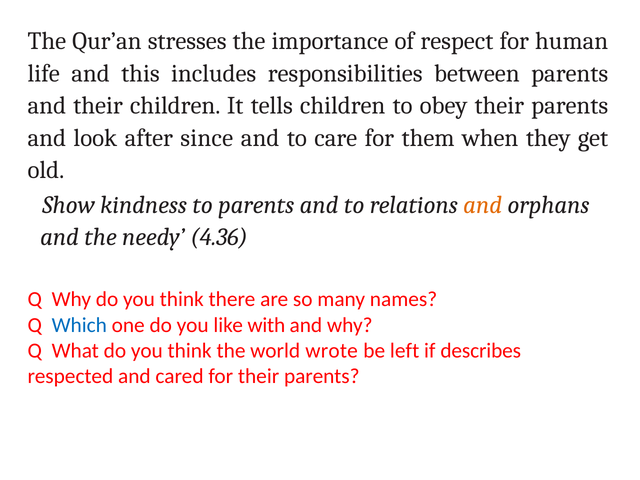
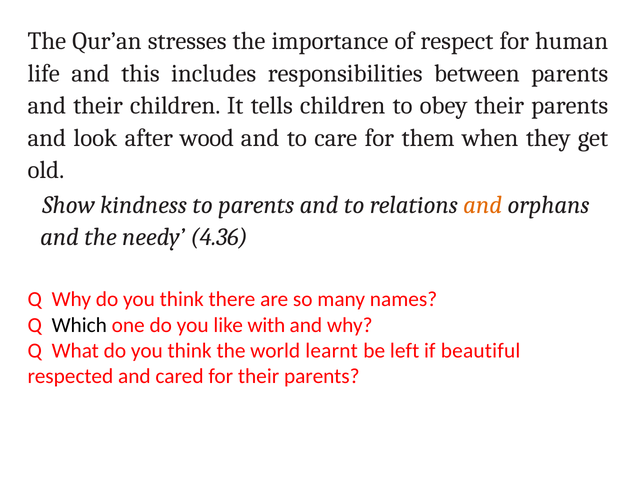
since: since -> wood
Which colour: blue -> black
wrote: wrote -> learnt
describes: describes -> beautiful
